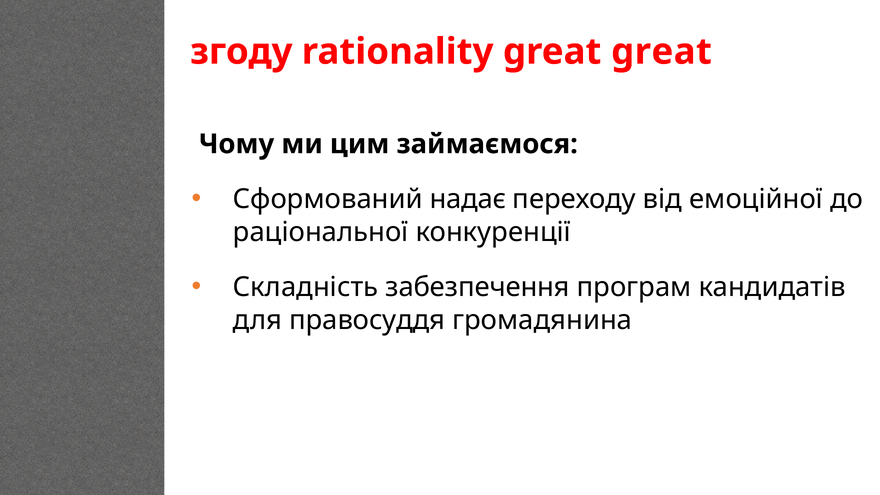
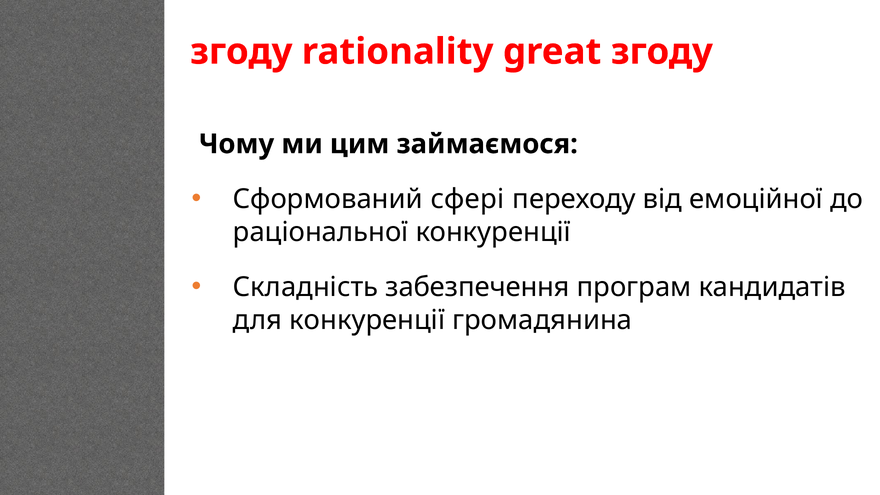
great great: great -> згоду
надає: надає -> сфері
для правосуддя: правосуддя -> конкуренції
